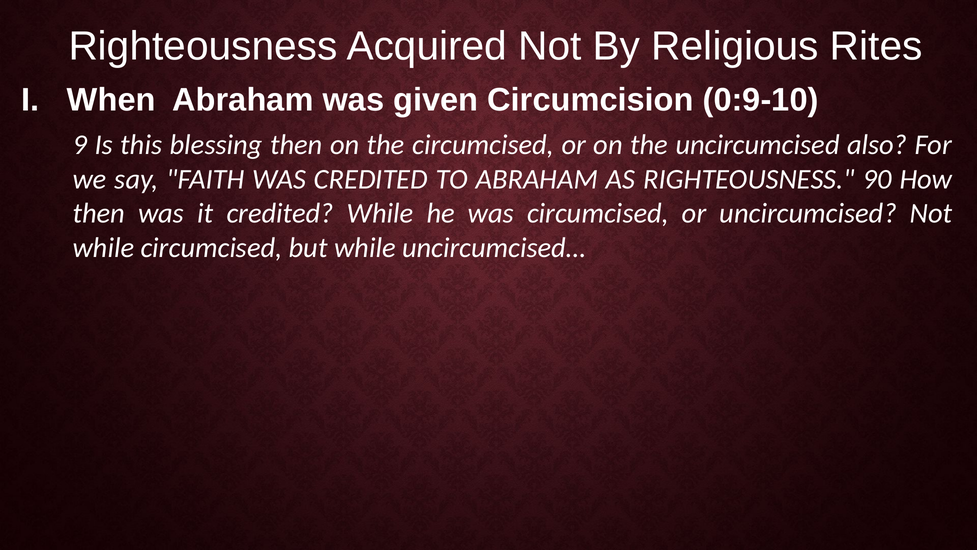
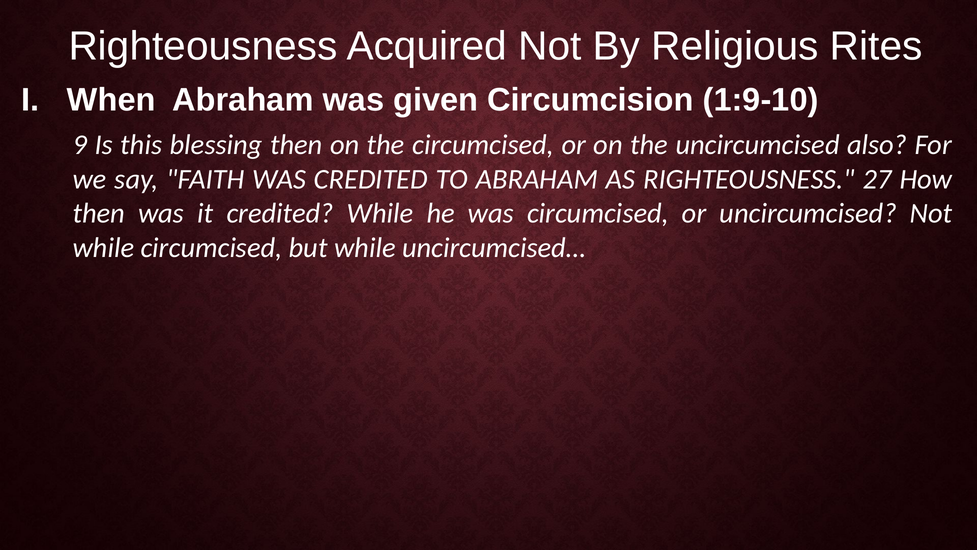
0:9-10: 0:9-10 -> 1:9-10
90: 90 -> 27
